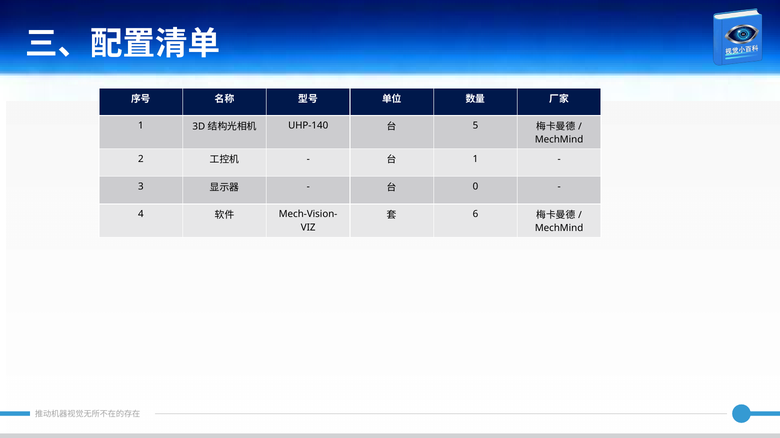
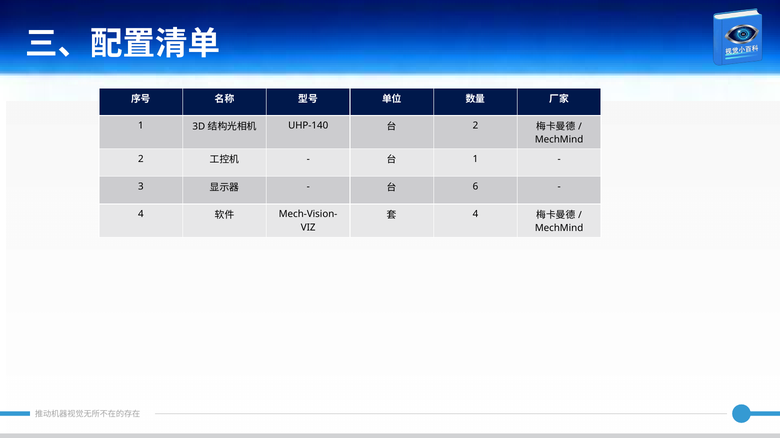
5 at (476, 126): 5 -> 2
0: 0 -> 6
6 at (476, 214): 6 -> 4
